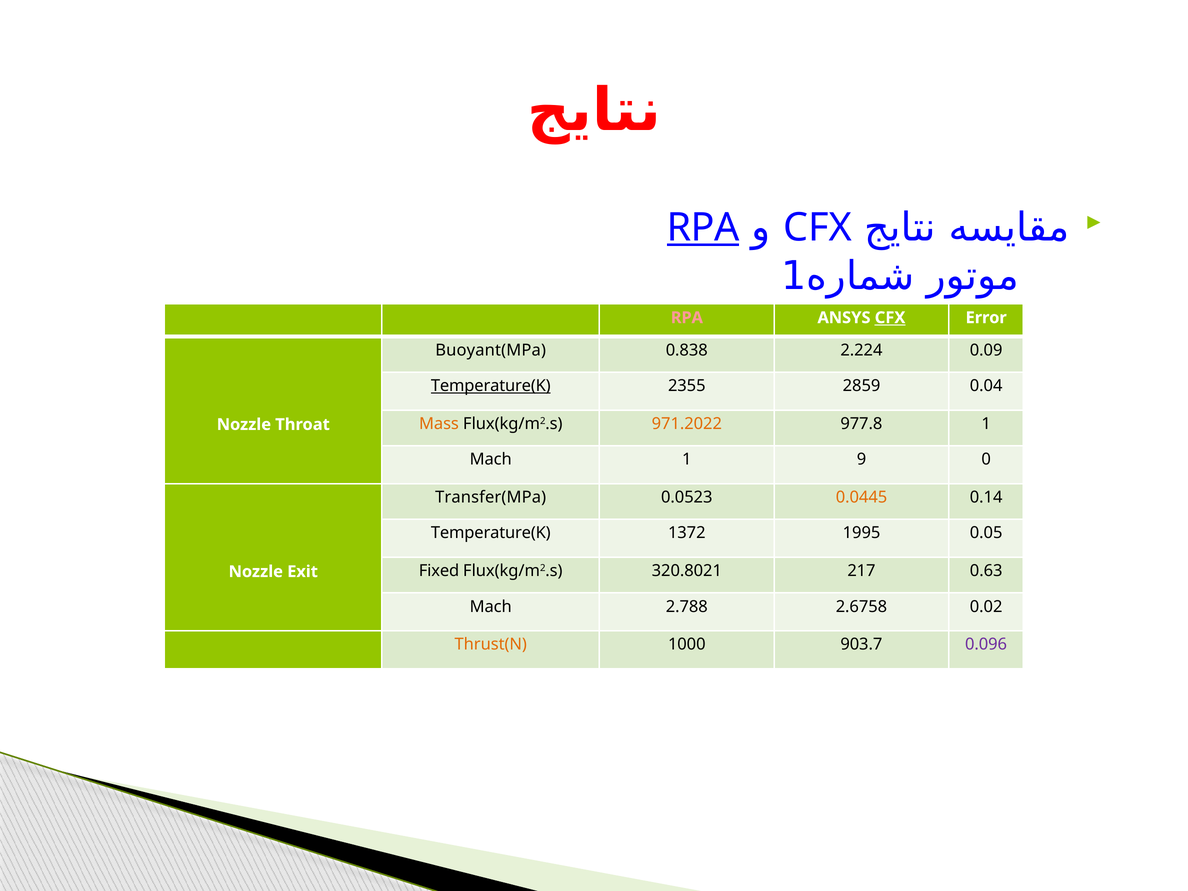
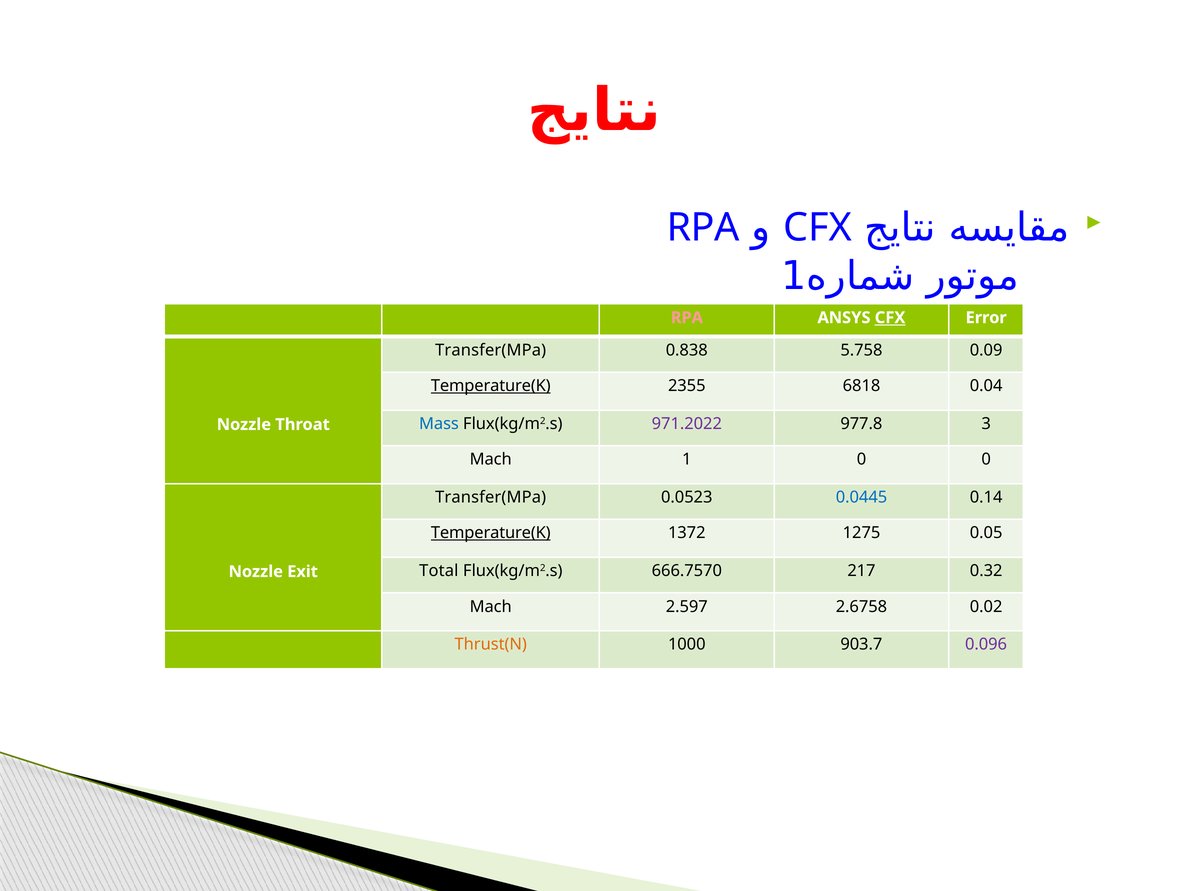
RPA at (703, 228) underline: present -> none
Buoyant(MPa at (491, 350): Buoyant(MPa -> Transfer(MPa
2.224: 2.224 -> 5.758
2859: 2859 -> 6818
Mass colour: orange -> blue
971.2022 colour: orange -> purple
977.8 1: 1 -> 3
1 9: 9 -> 0
0.0445 colour: orange -> blue
Temperature(K at (491, 533) underline: none -> present
1995: 1995 -> 1275
Fixed: Fixed -> Total
320.8021: 320.8021 -> 666.7570
0.63: 0.63 -> 0.32
2.788: 2.788 -> 2.597
